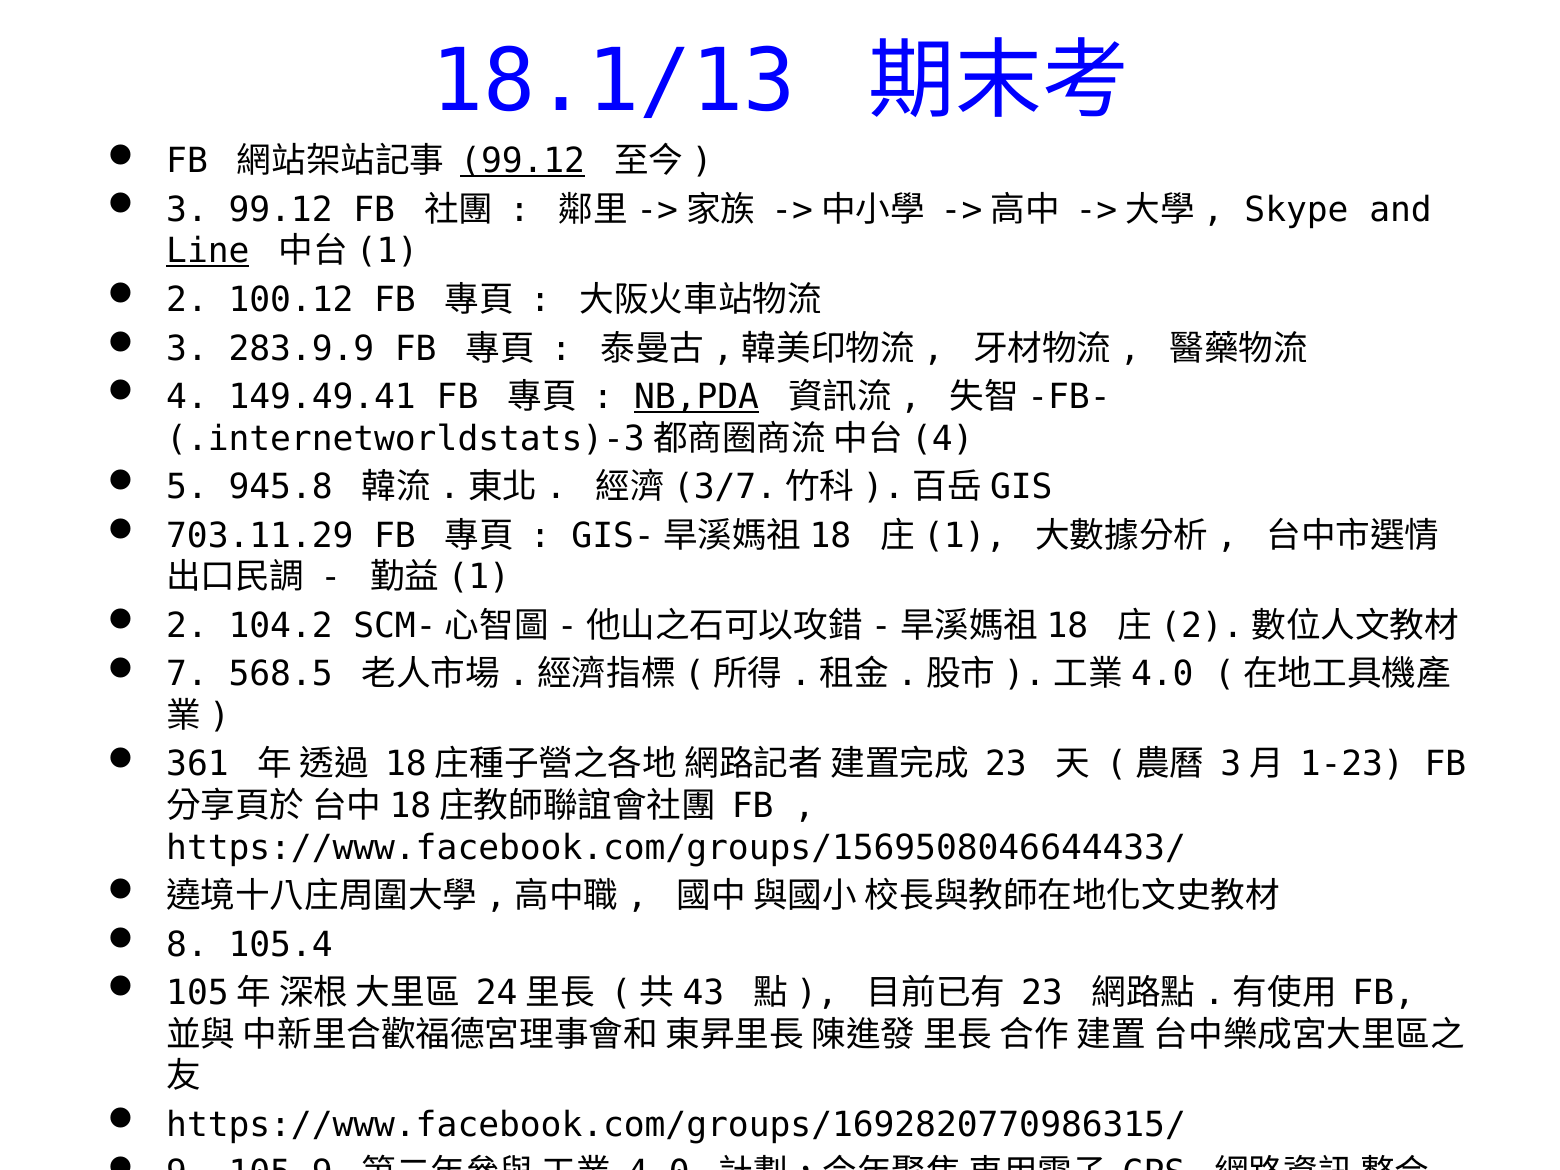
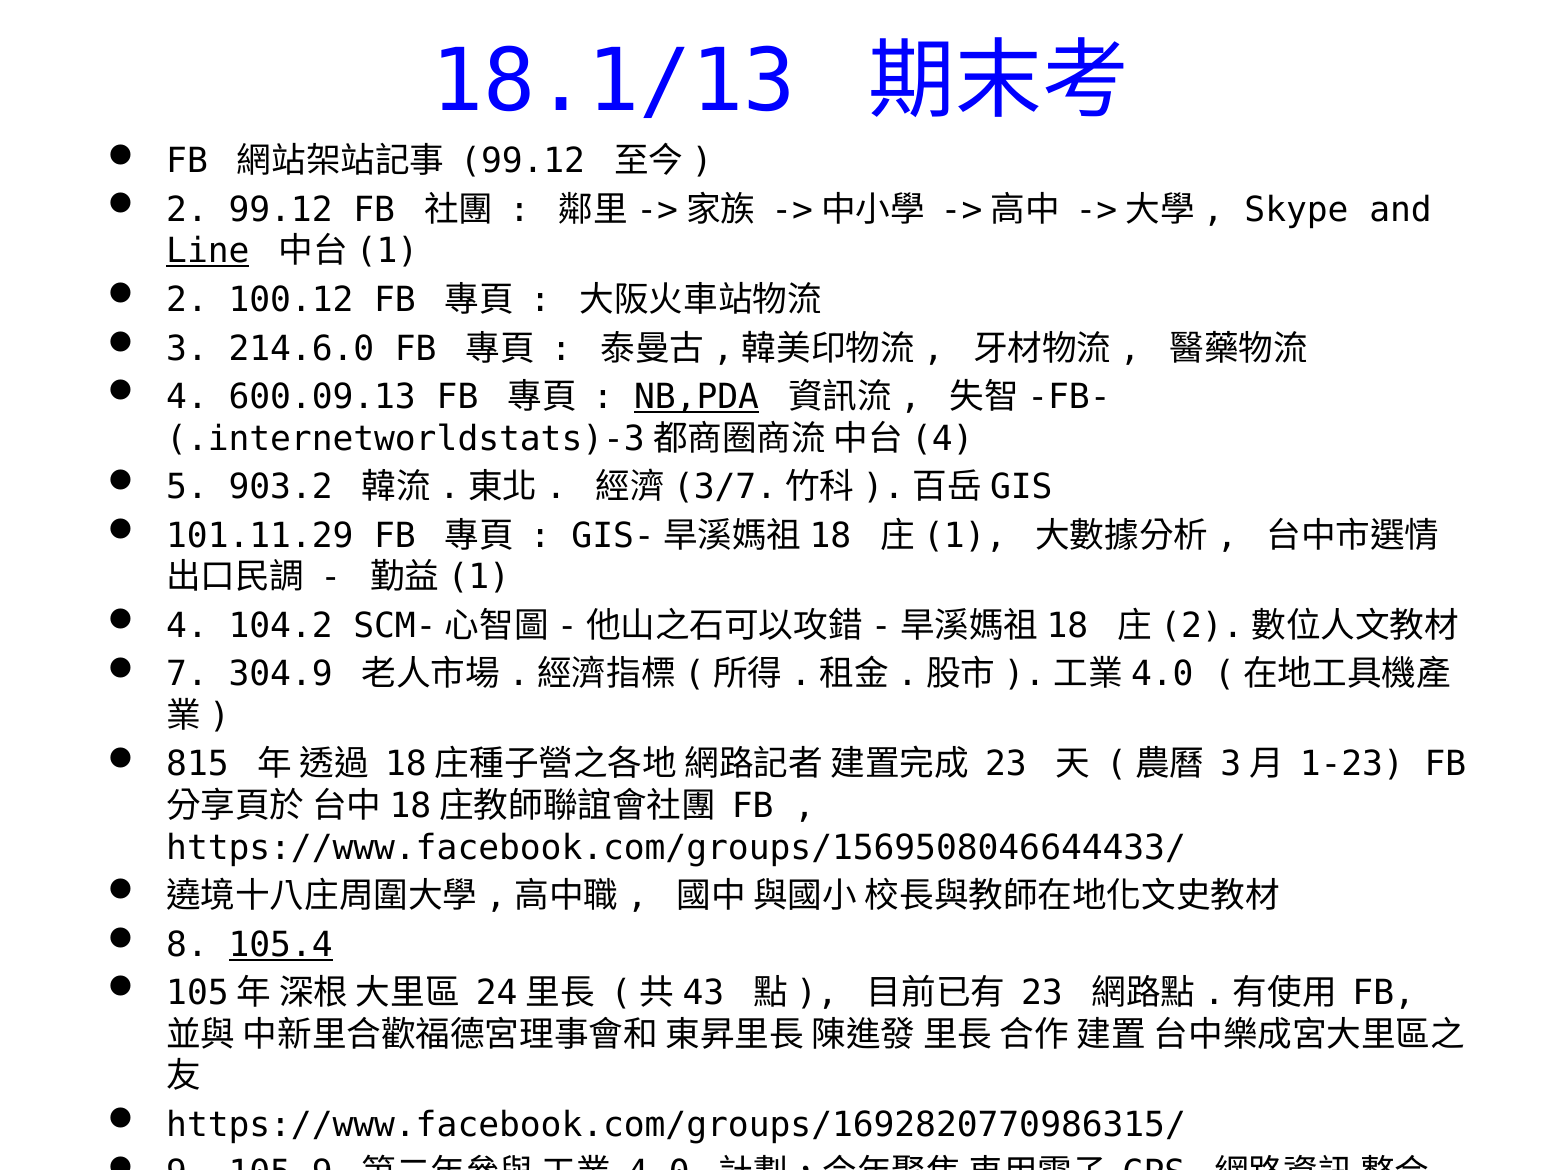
99.12 at (523, 161) underline: present -> none
3 at (187, 210): 3 -> 2
283.9.9: 283.9.9 -> 214.6.0
149.49.41: 149.49.41 -> 600.09.13
945.8: 945.8 -> 903.2
703.11.29: 703.11.29 -> 101.11.29
2 at (187, 626): 2 -> 4
568.5: 568.5 -> 304.9
361: 361 -> 815
105.4 underline: none -> present
